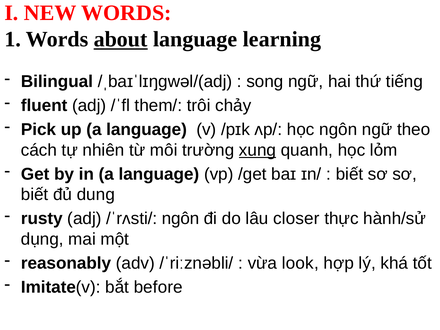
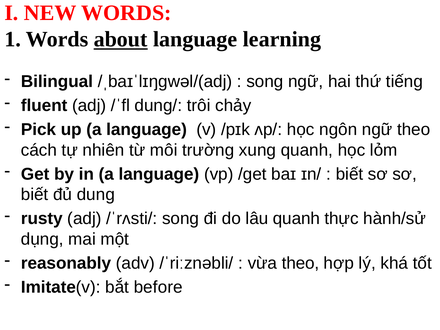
them/: them/ -> dung/
xung underline: present -> none
/ˈrʌsti/ ngôn: ngôn -> song
lâu closer: closer -> quanh
vừa look: look -> theo
